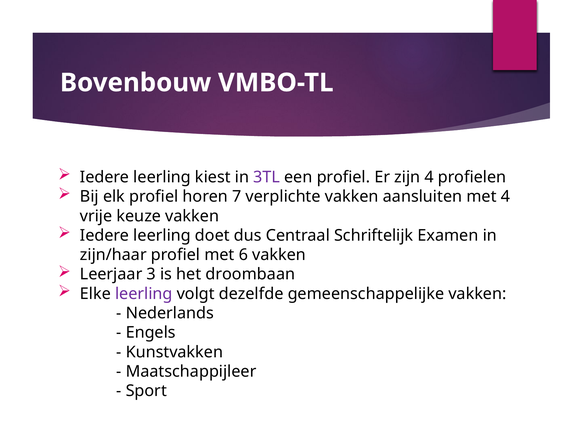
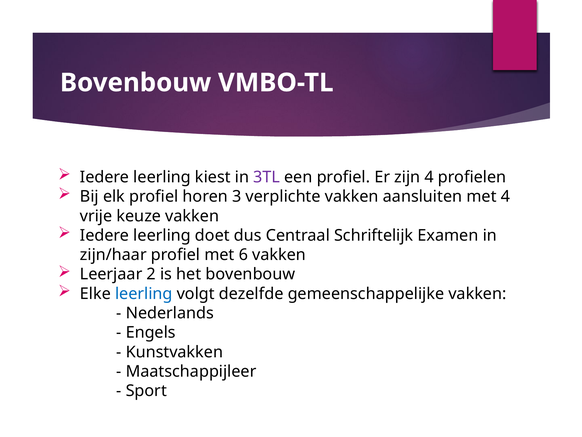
7: 7 -> 3
3: 3 -> 2
het droombaan: droombaan -> bovenbouw
leerling at (144, 293) colour: purple -> blue
